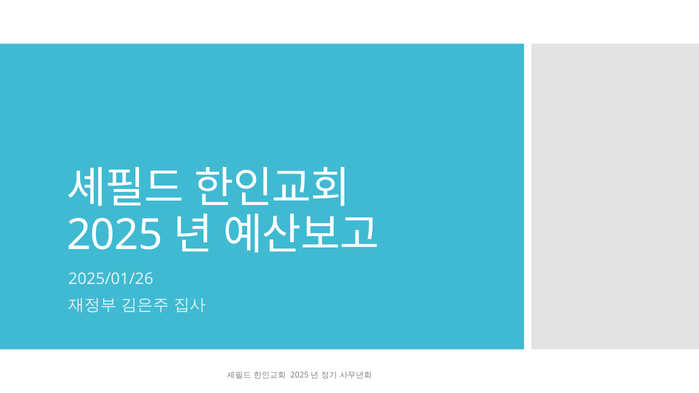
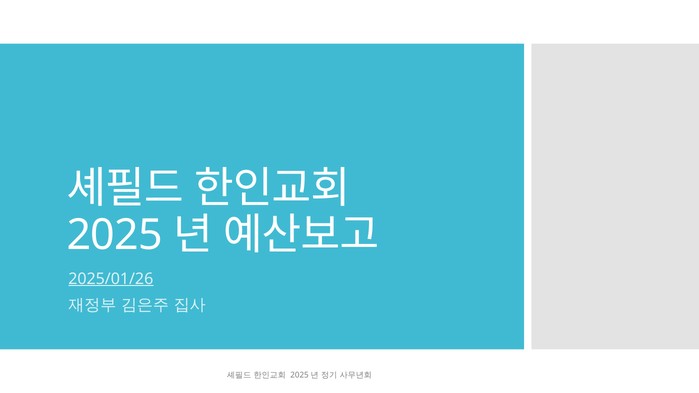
2025/01/26 underline: none -> present
